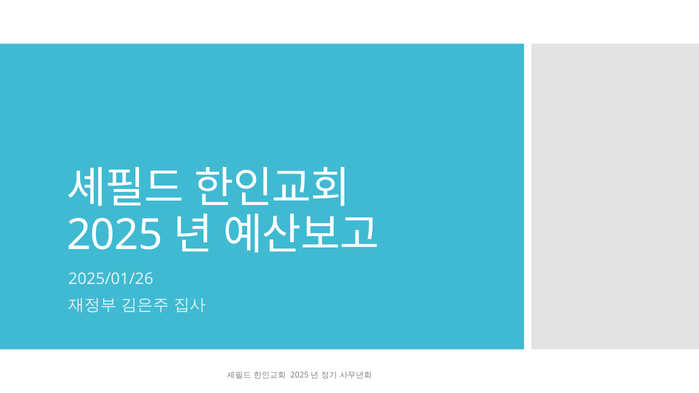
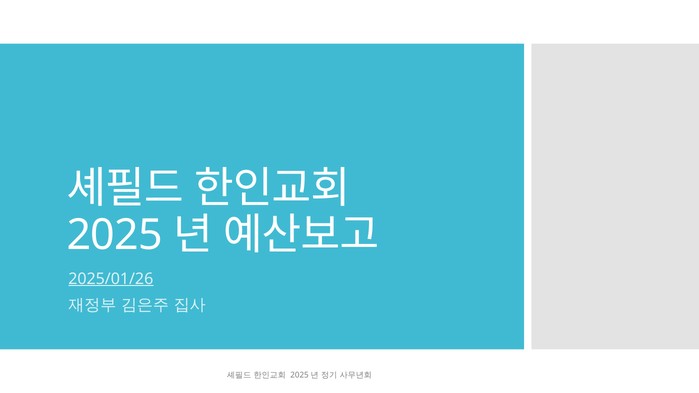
2025/01/26 underline: none -> present
